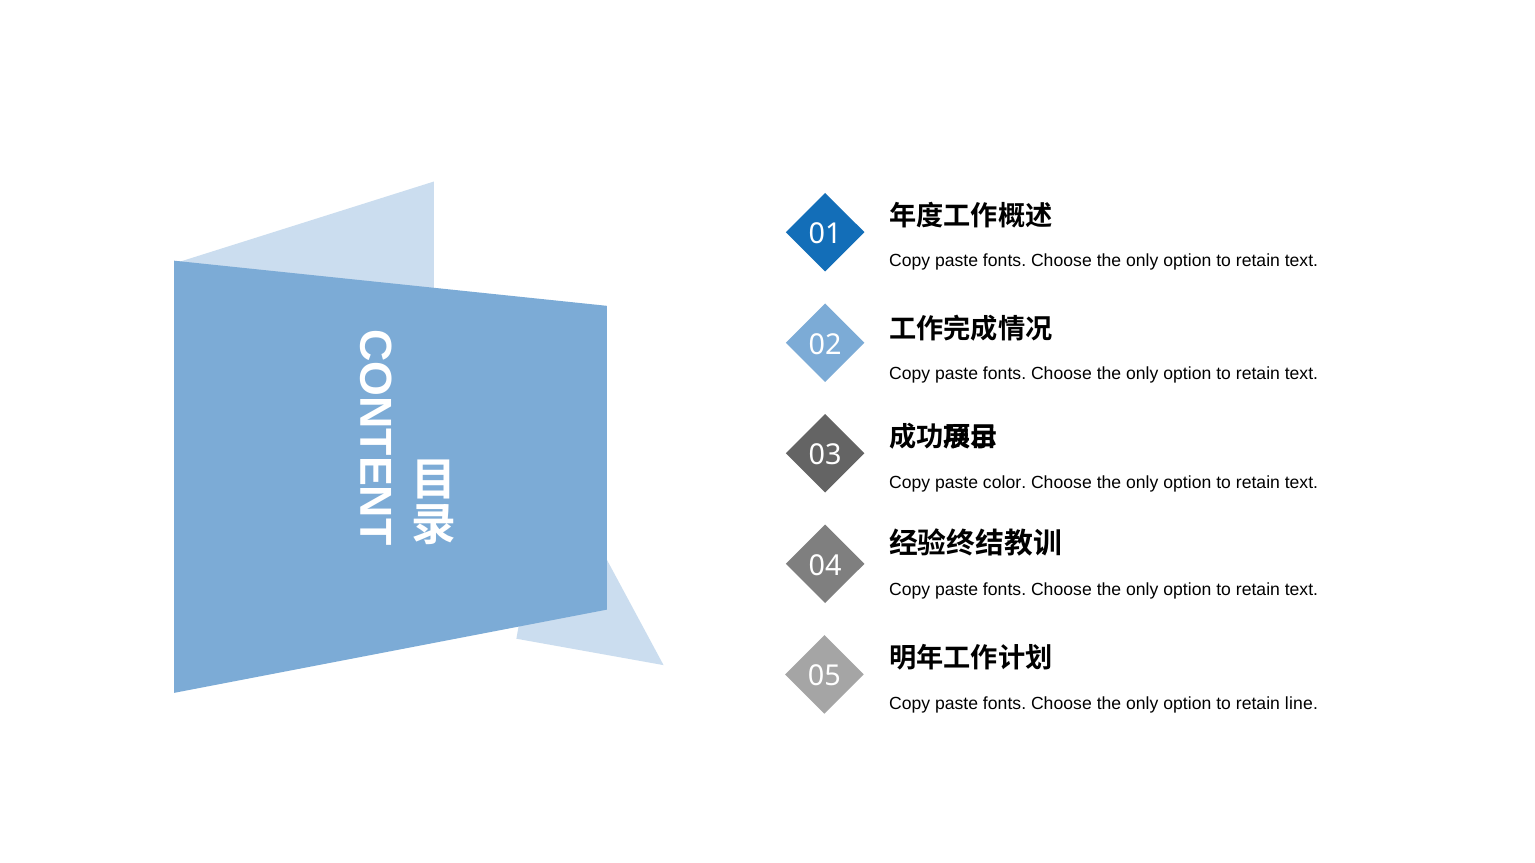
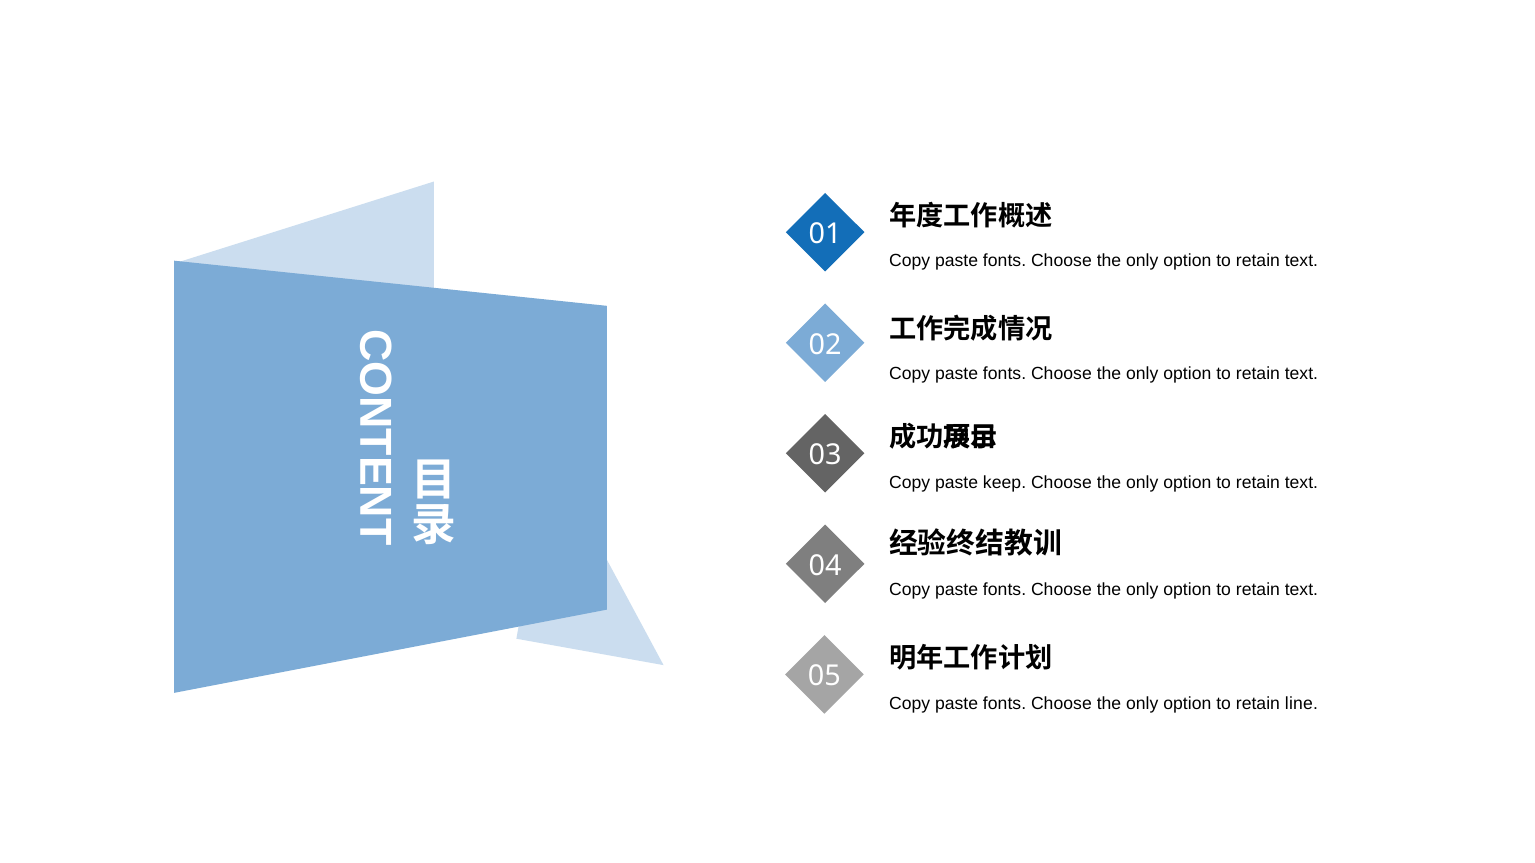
color: color -> keep
